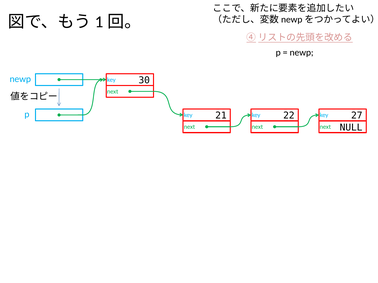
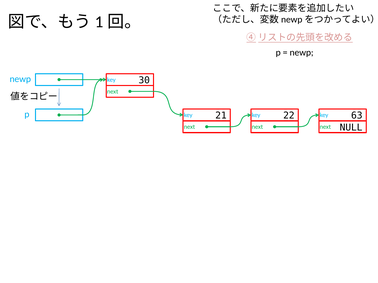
27: 27 -> 63
